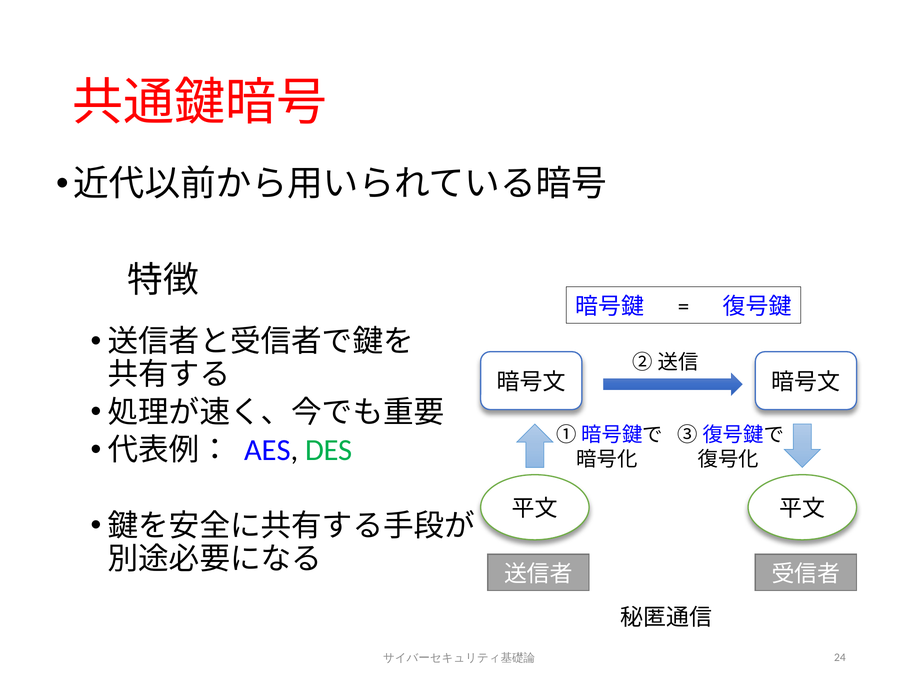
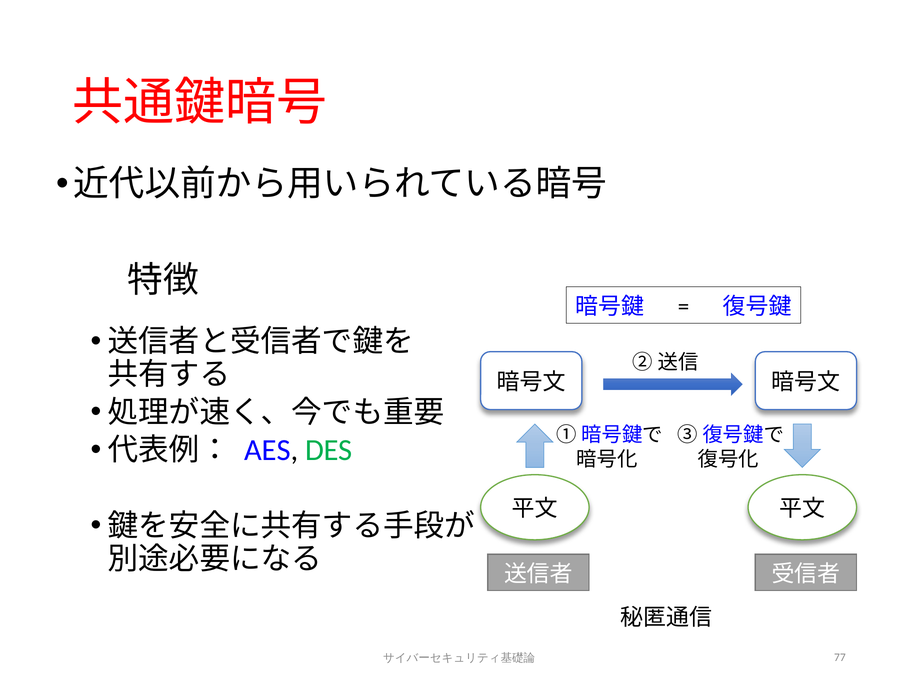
24: 24 -> 77
